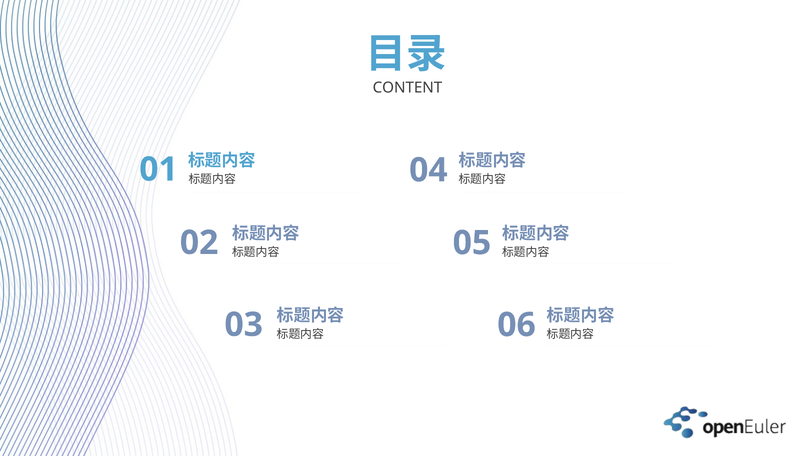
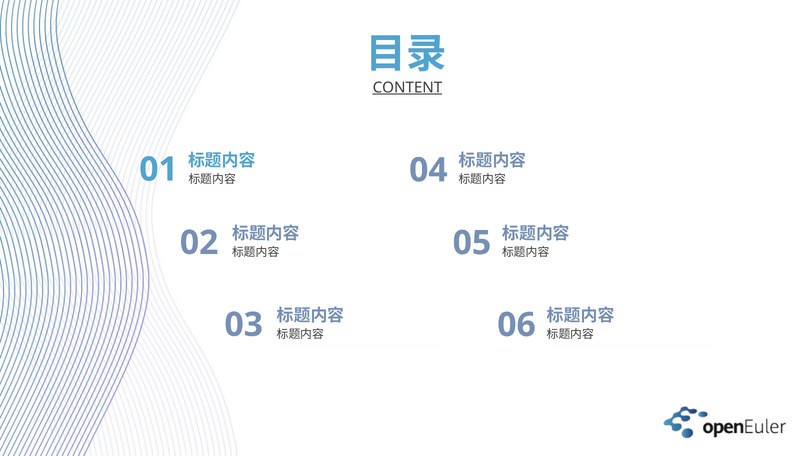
CONTENT underline: none -> present
